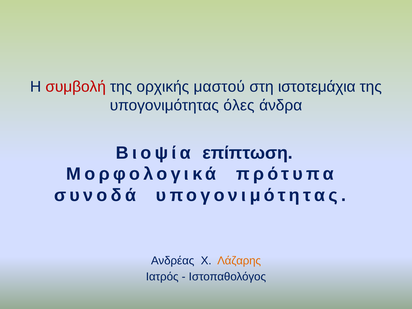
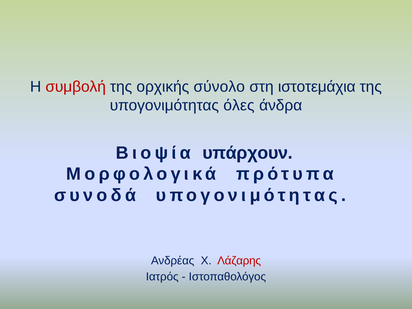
μαστού: μαστού -> σύνολο
επίπτωση: επίπτωση -> υπάρχουν
Λάζαρης colour: orange -> red
